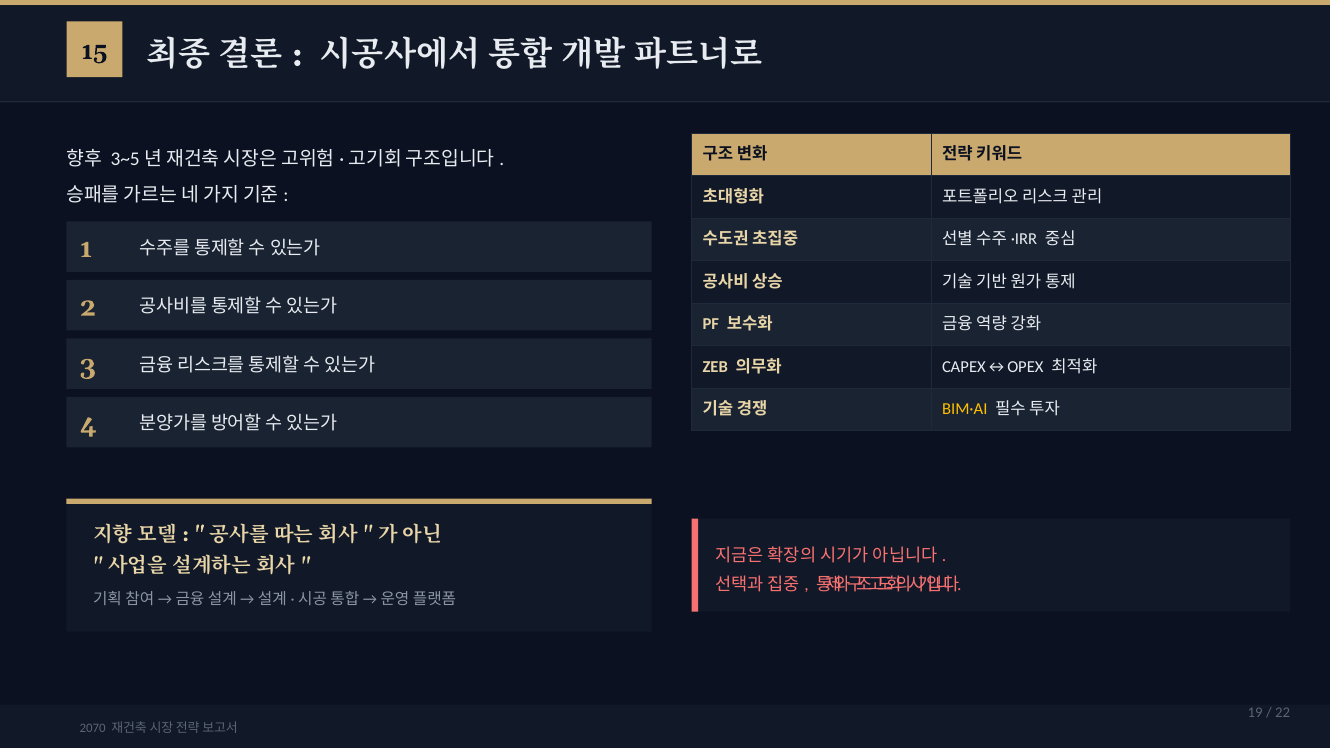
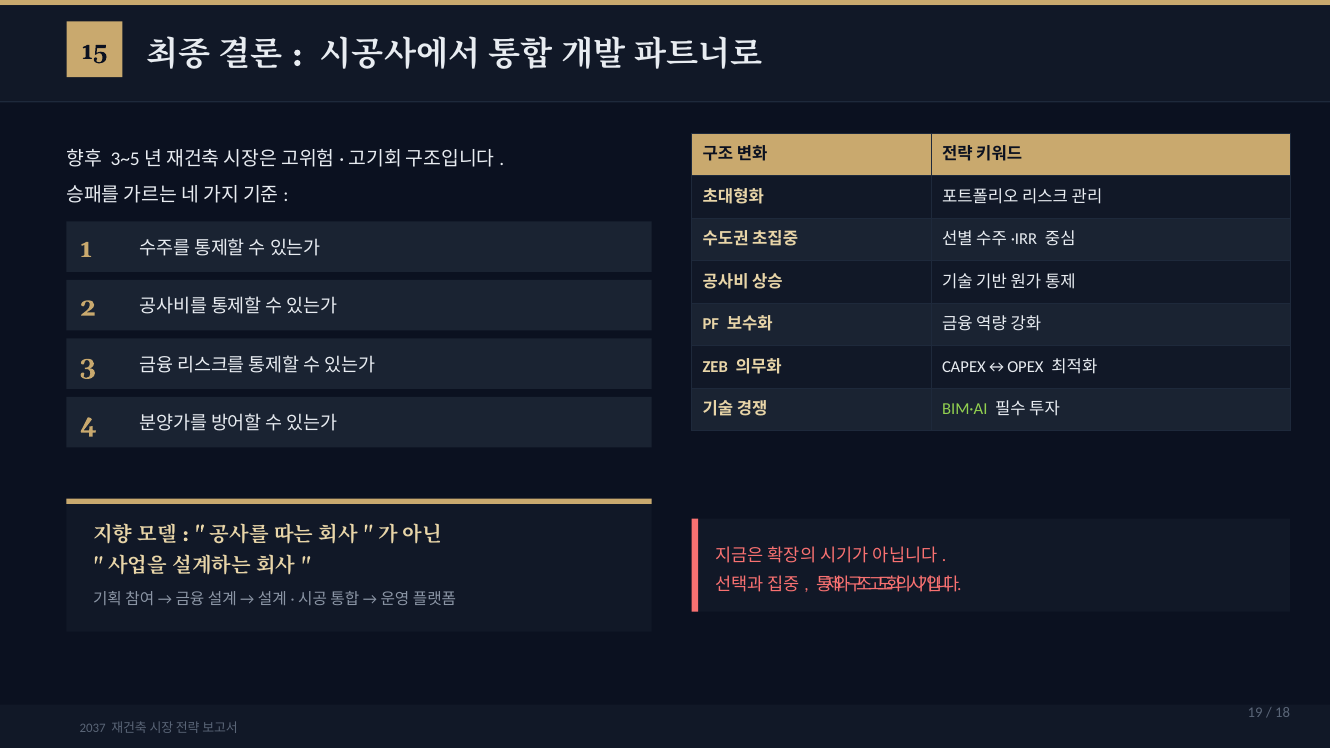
BIM·AI colour: yellow -> light green
22: 22 -> 18
2070: 2070 -> 2037
